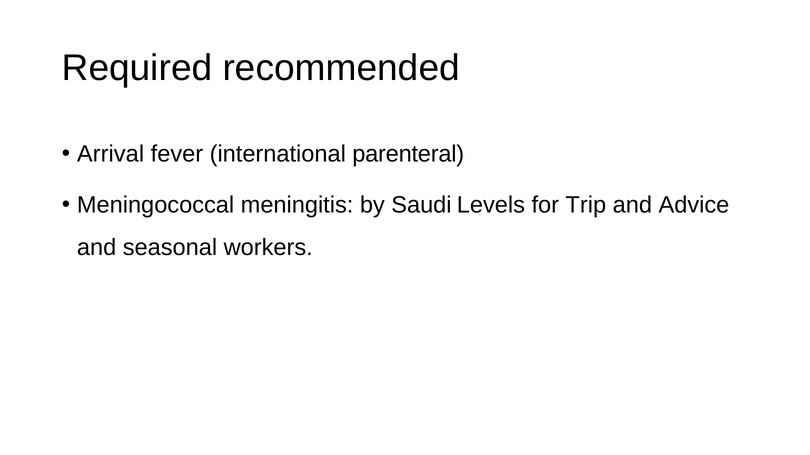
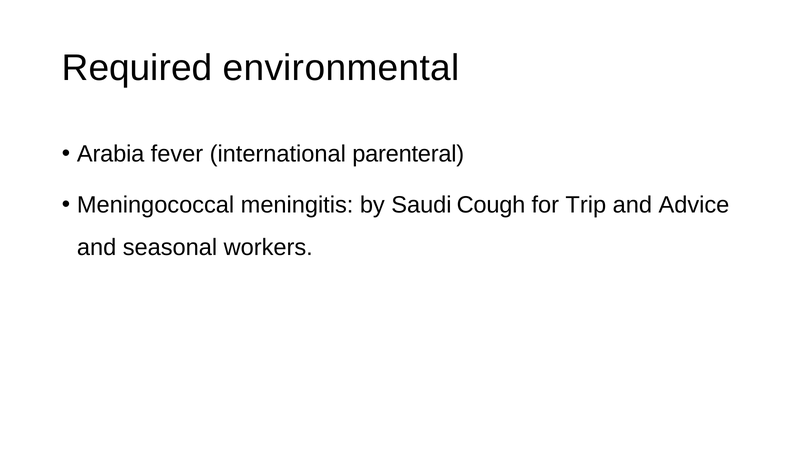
recommended: recommended -> environmental
Arrival: Arrival -> Arabia
Levels: Levels -> Cough
